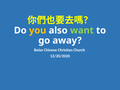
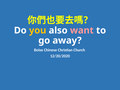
want colour: light green -> pink
